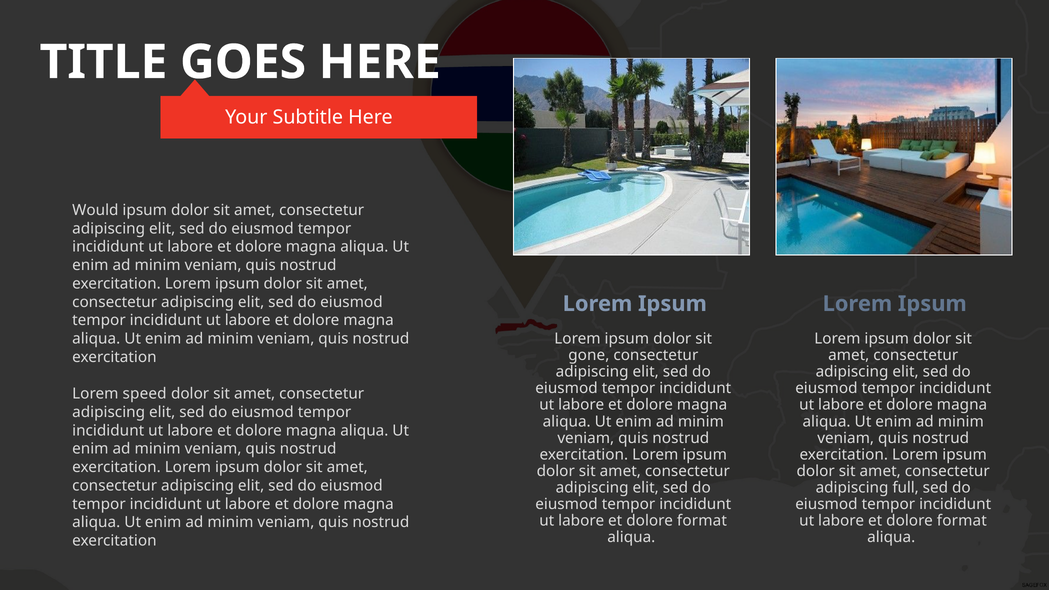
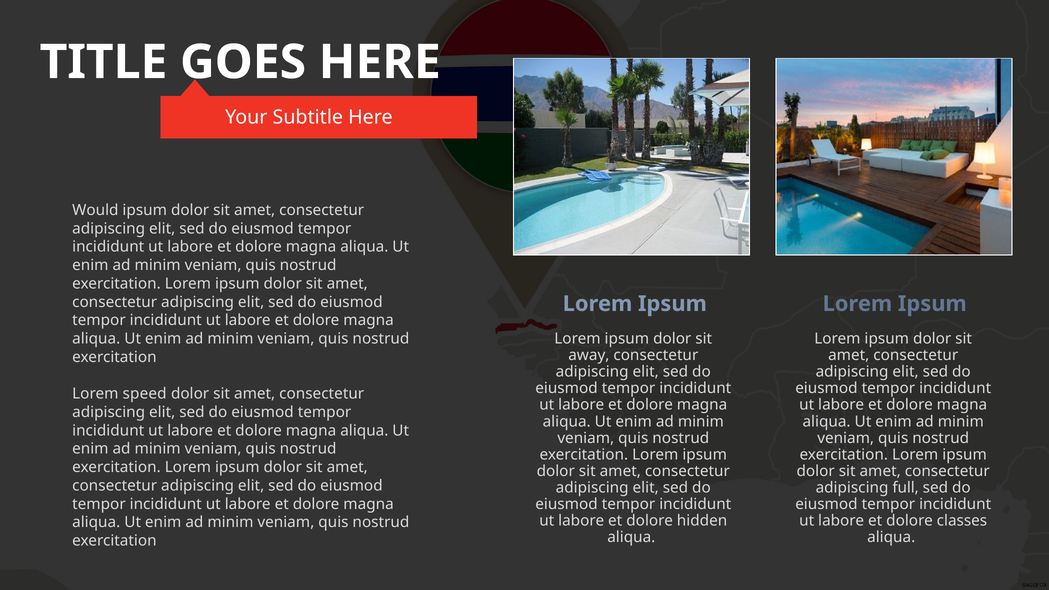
gone: gone -> away
format at (702, 521): format -> hidden
format at (962, 521): format -> classes
